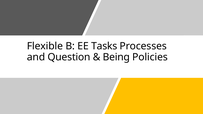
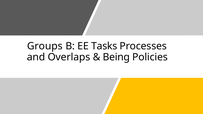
Flexible: Flexible -> Groups
Question: Question -> Overlaps
